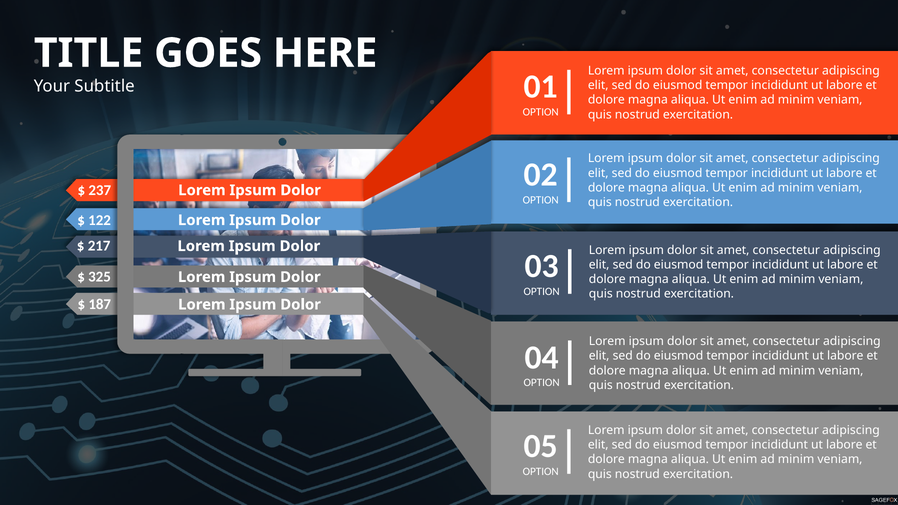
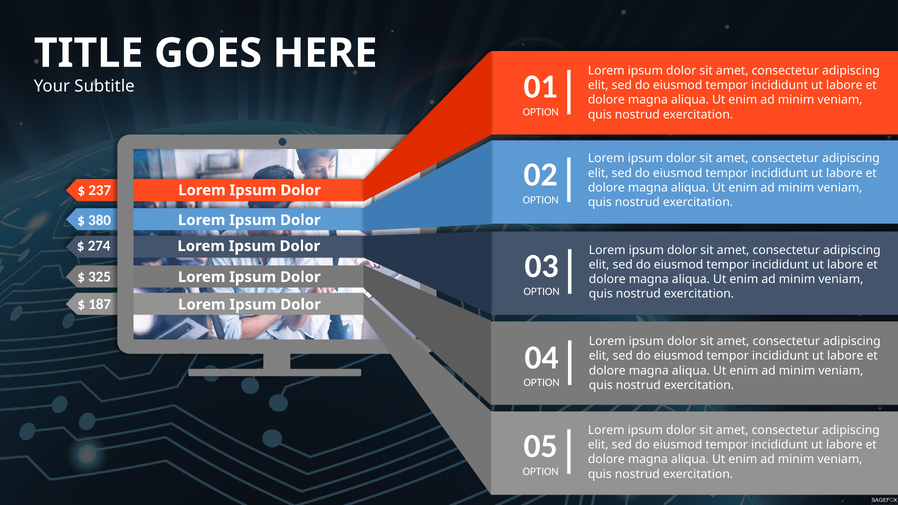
122: 122 -> 380
217: 217 -> 274
